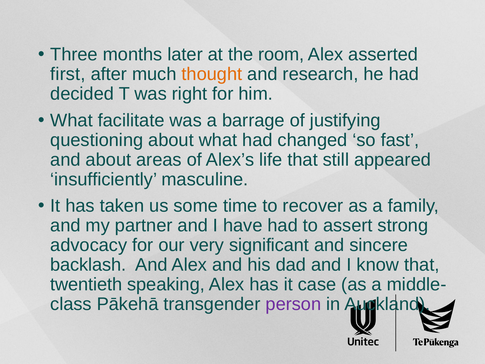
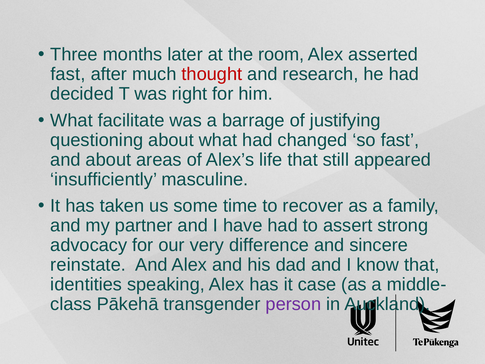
first at (68, 74): first -> fast
thought colour: orange -> red
significant: significant -> difference
backlash: backlash -> reinstate
twentieth: twentieth -> identities
